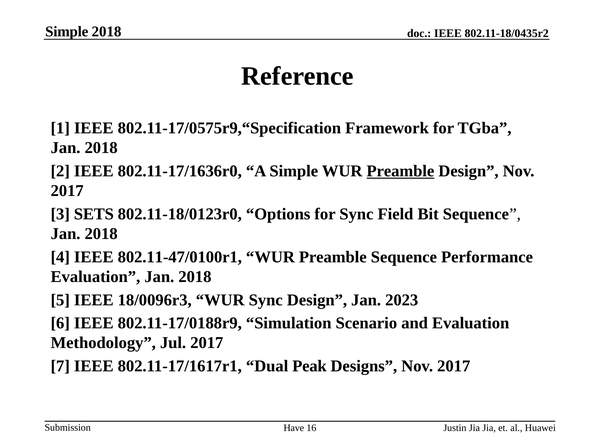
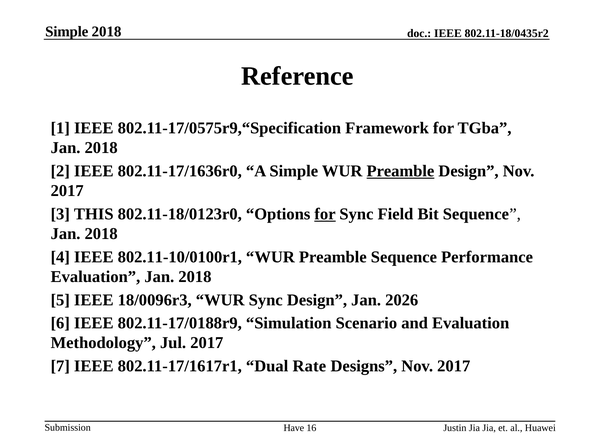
SETS: SETS -> THIS
for at (325, 214) underline: none -> present
802.11-47/0100r1: 802.11-47/0100r1 -> 802.11-10/0100r1
2023: 2023 -> 2026
Peak: Peak -> Rate
